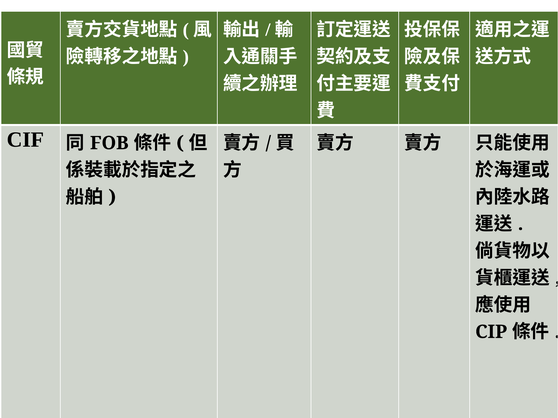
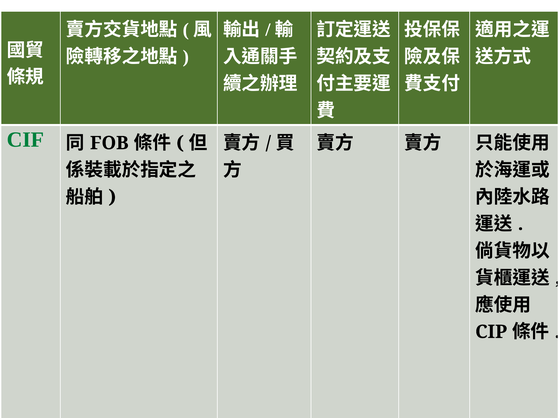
CIF colour: black -> green
